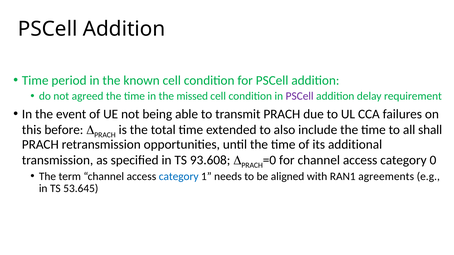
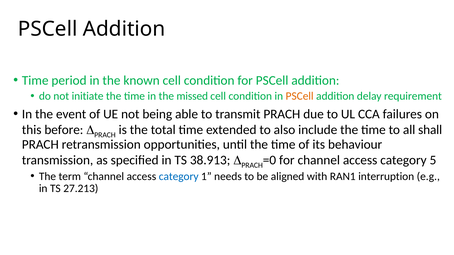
agreed: agreed -> initiate
PSCell at (300, 96) colour: purple -> orange
additional: additional -> behaviour
93.608: 93.608 -> 38.913
0: 0 -> 5
agreements: agreements -> interruption
53.645: 53.645 -> 27.213
